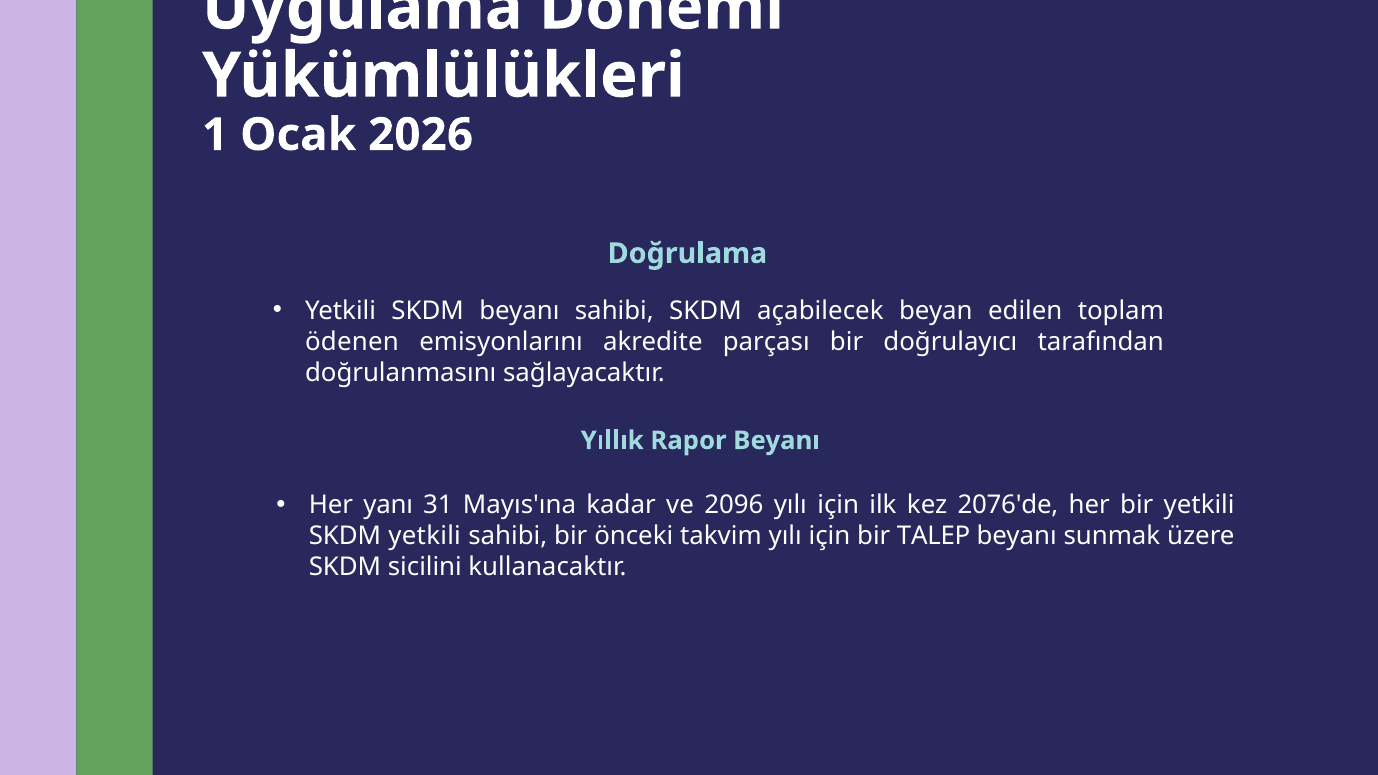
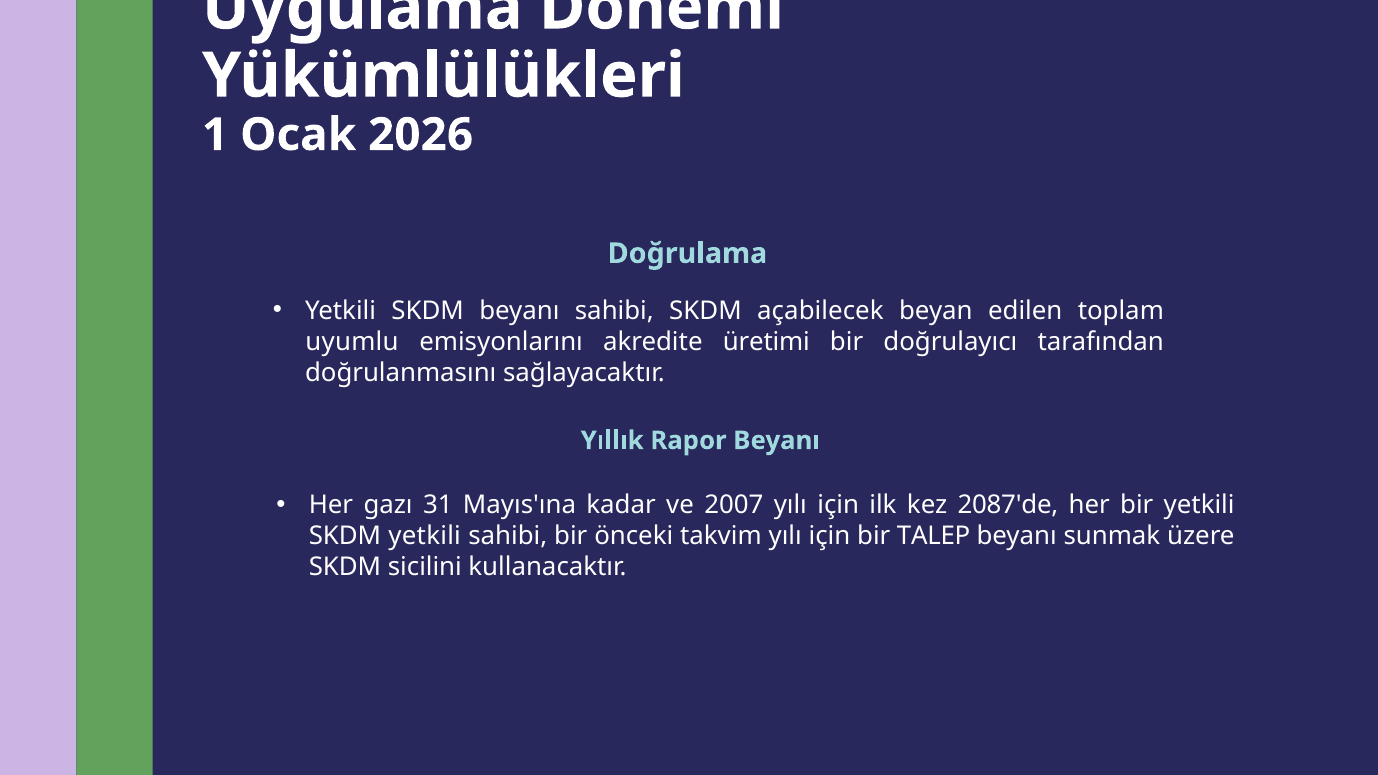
ödenen: ödenen -> uyumlu
parçası: parçası -> üretimi
yanı: yanı -> gazı
2096: 2096 -> 2007
2076'de: 2076'de -> 2087'de
